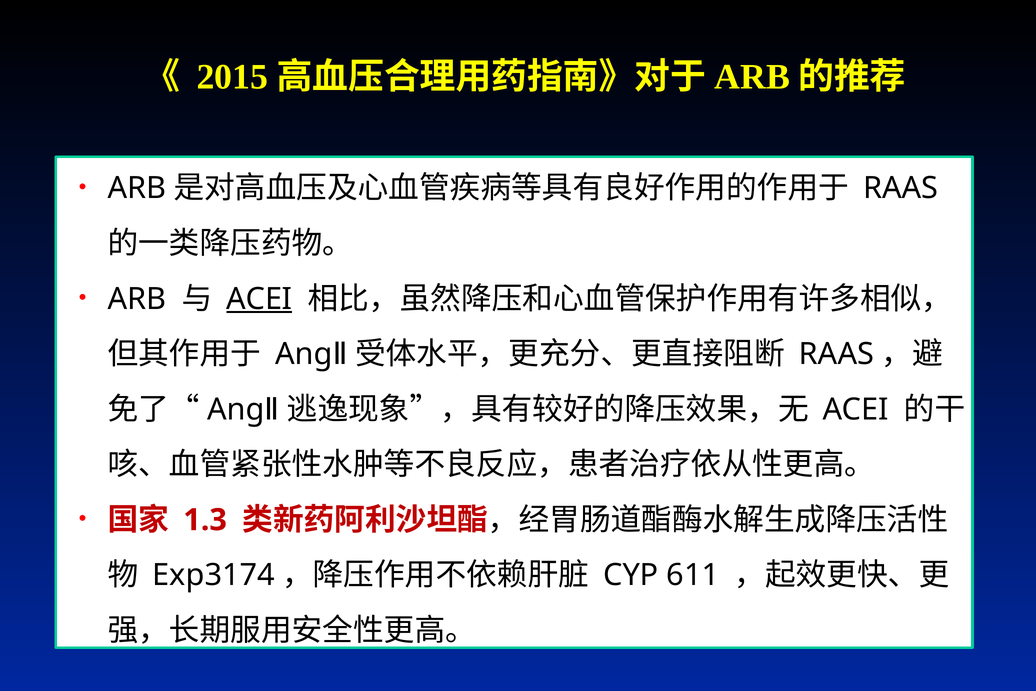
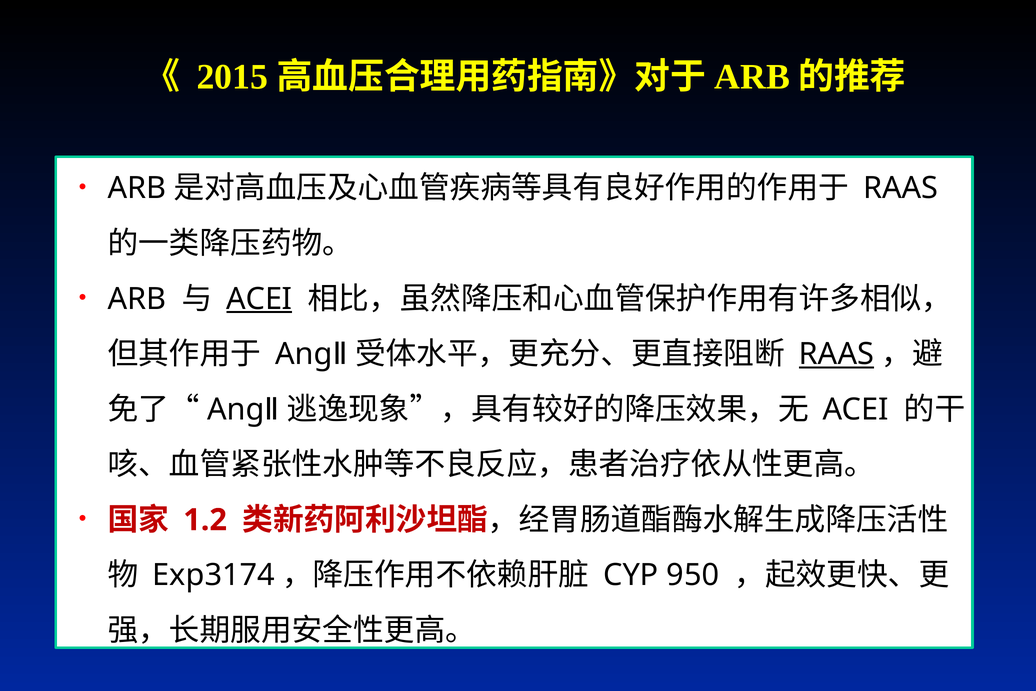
RAAS at (836, 354) underline: none -> present
1.3: 1.3 -> 1.2
611: 611 -> 950
